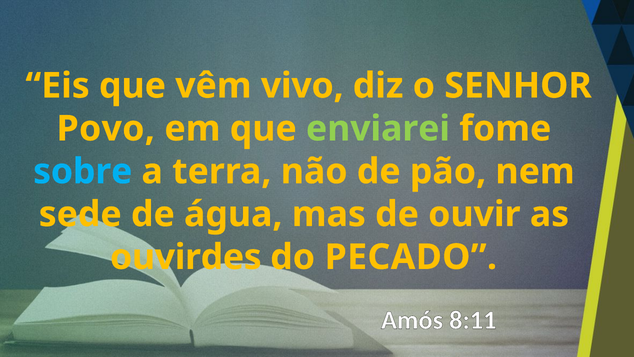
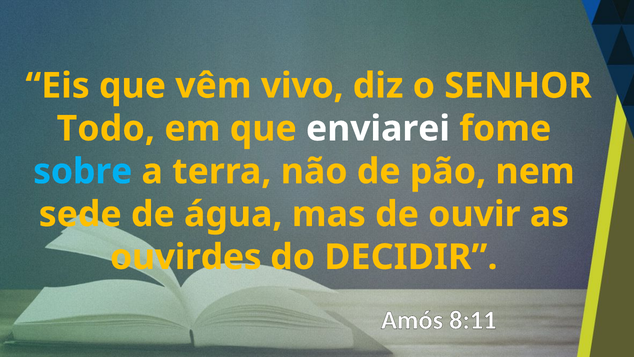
Povo: Povo -> Todo
enviarei colour: light green -> white
PECADO: PECADO -> DECIDIR
